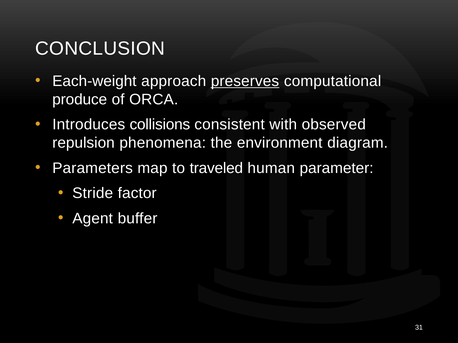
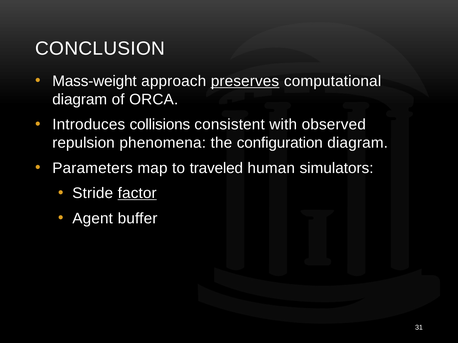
Each-weight: Each-weight -> Mass-weight
produce at (80, 100): produce -> diagram
environment: environment -> configuration
parameter: parameter -> simulators
factor underline: none -> present
